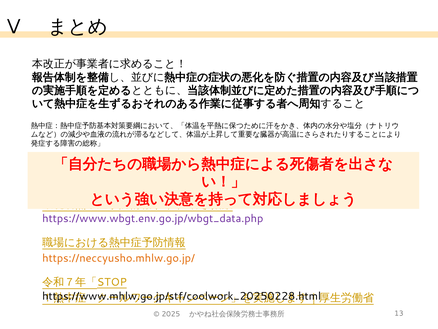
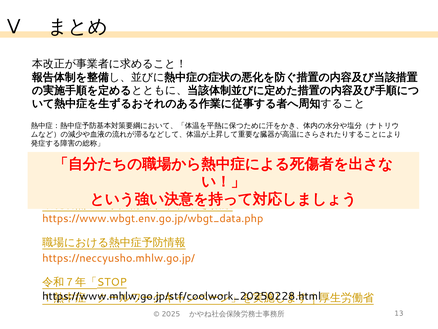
https://www.wbgt.env.go.jp/wbgt_data.php colour: purple -> orange
